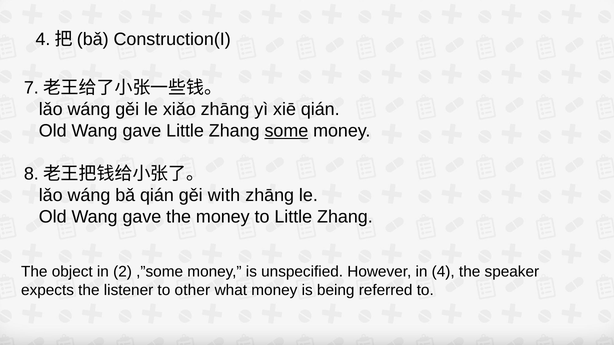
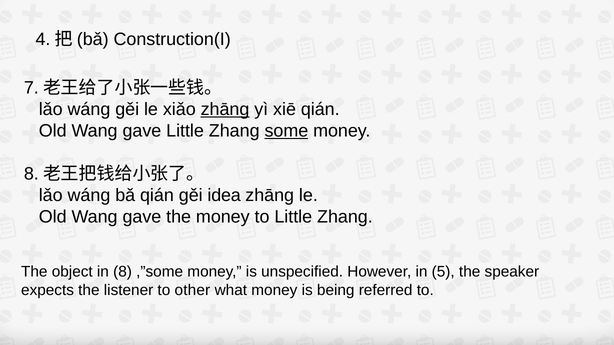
zhāng at (225, 110) underline: none -> present
with: with -> idea
in 2: 2 -> 8
in 4: 4 -> 5
